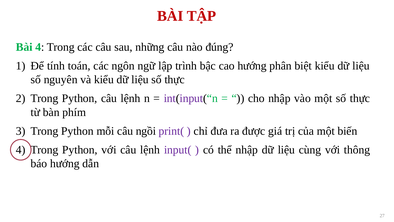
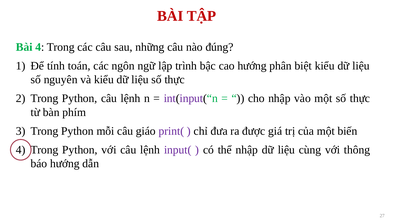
ngồi: ngồi -> giáo
